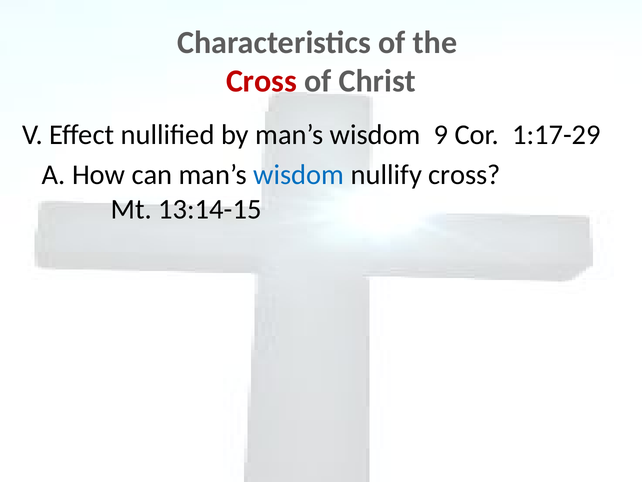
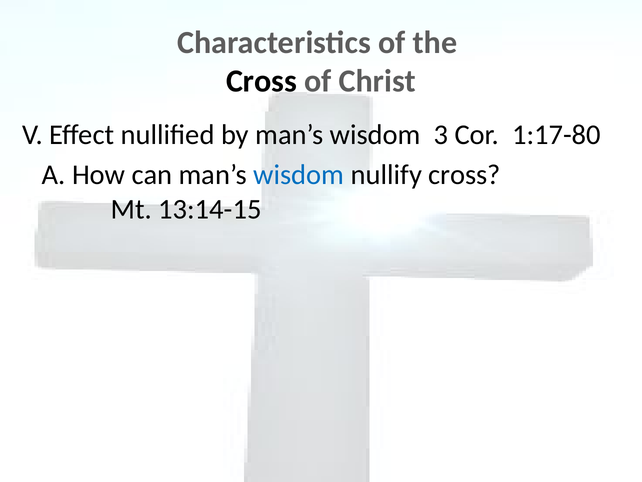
Cross at (261, 81) colour: red -> black
9: 9 -> 3
1:17-29: 1:17-29 -> 1:17-80
